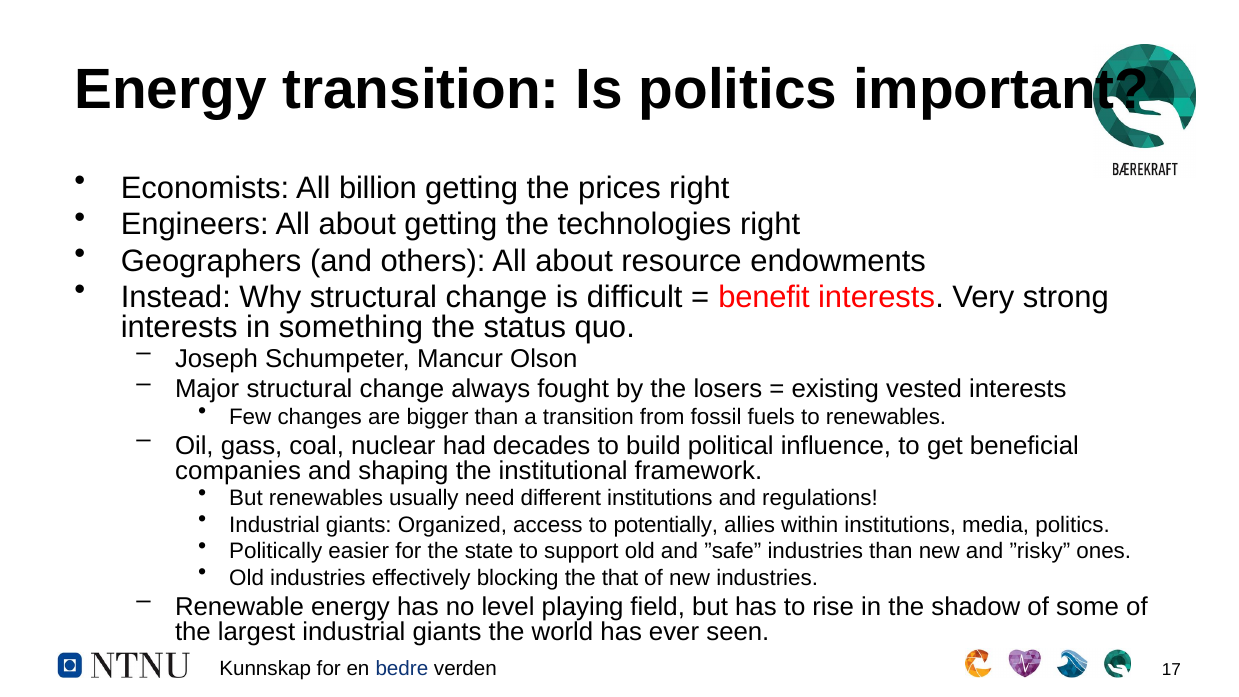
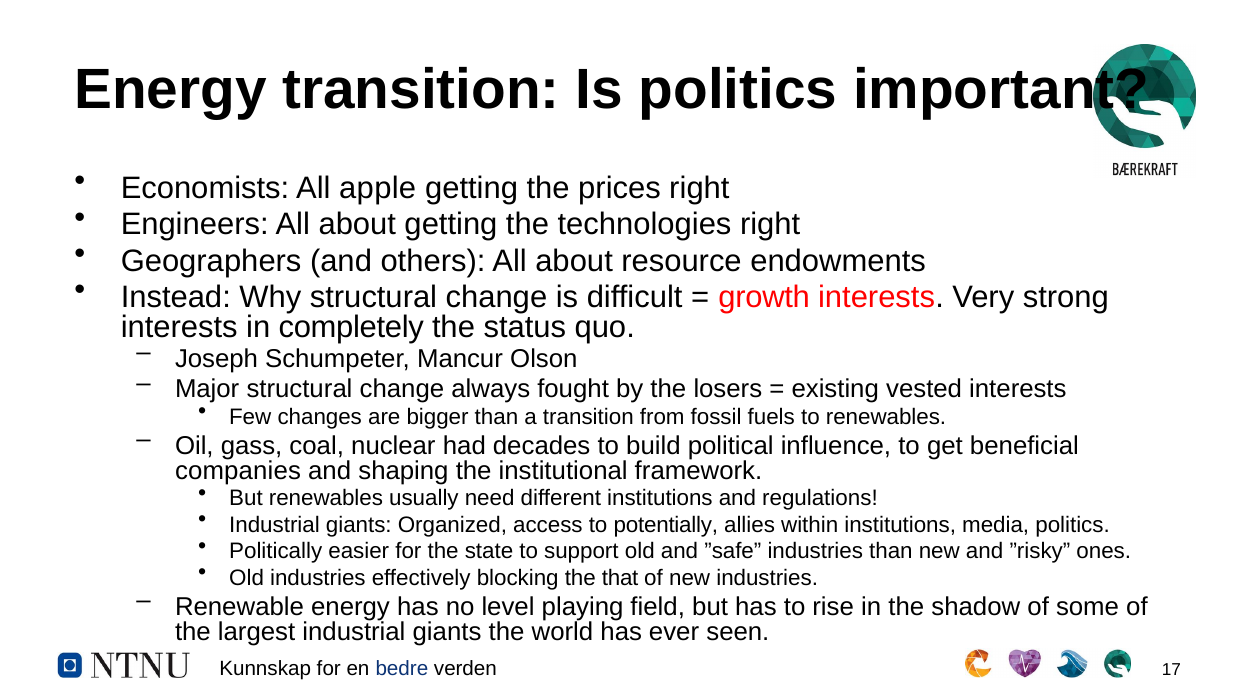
billion: billion -> apple
benefit: benefit -> growth
something: something -> completely
